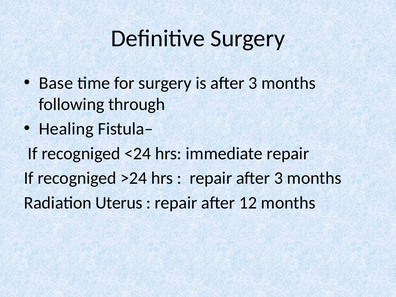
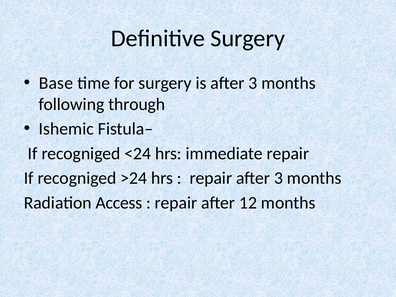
Healing: Healing -> Ishemic
Uterus: Uterus -> Access
